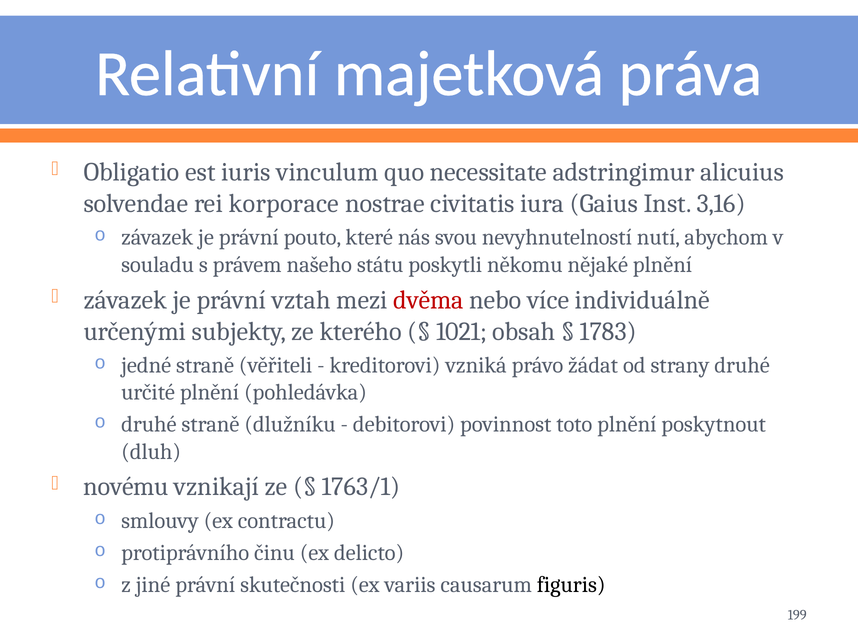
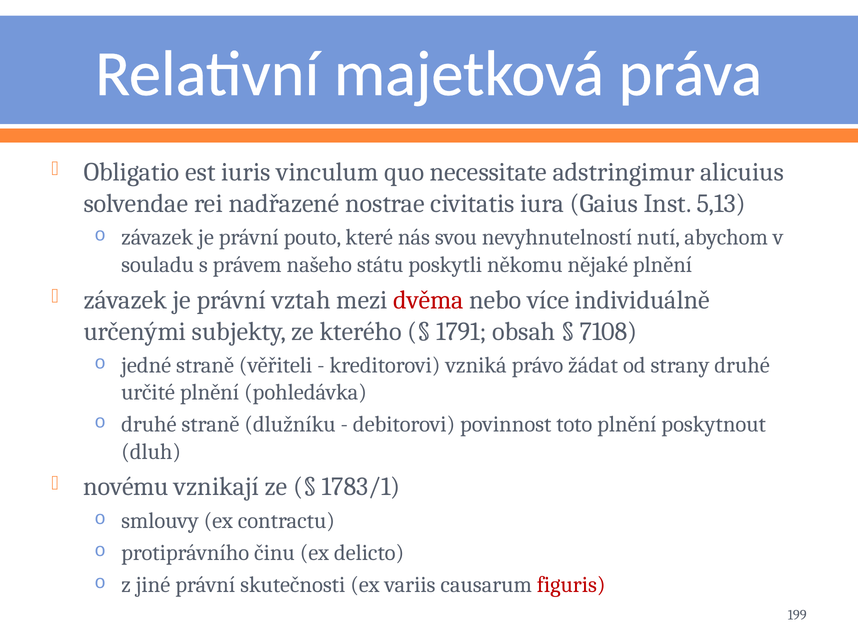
korporace: korporace -> nadřazené
3,16: 3,16 -> 5,13
1021: 1021 -> 1791
1783: 1783 -> 7108
1763/1: 1763/1 -> 1783/1
figuris colour: black -> red
